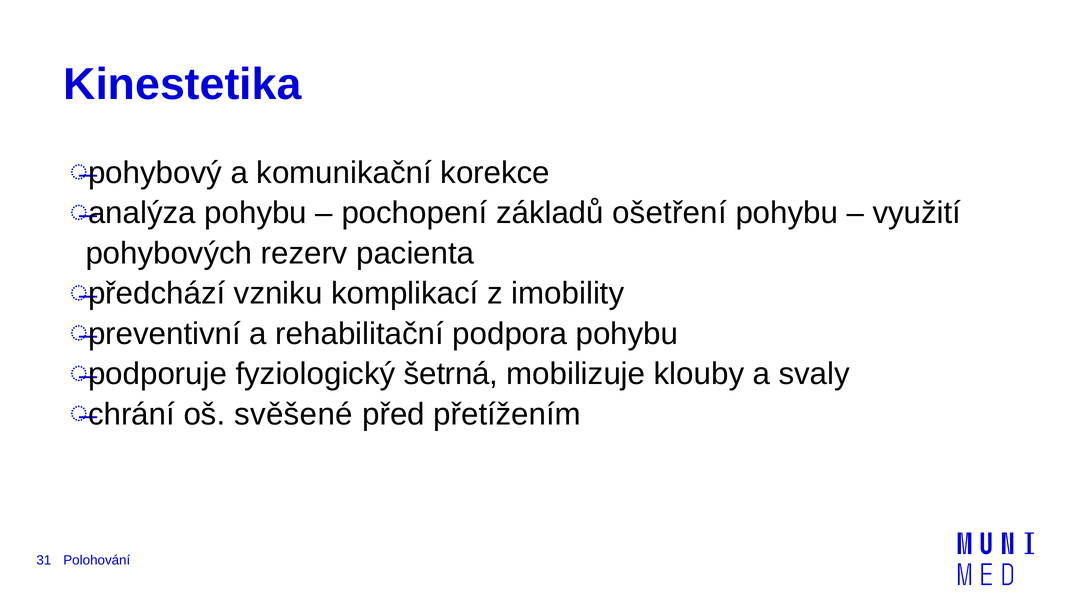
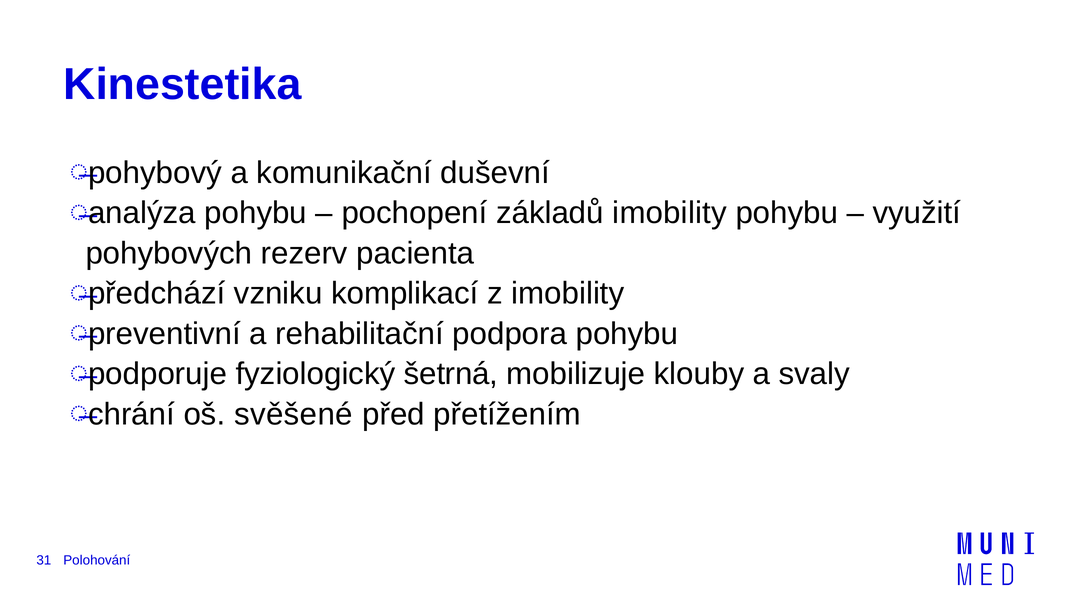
korekce: korekce -> duševní
základů ošetření: ošetření -> imobility
